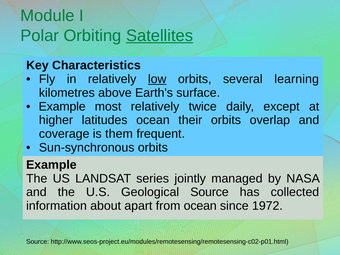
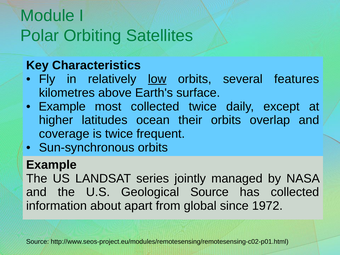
Satellites underline: present -> none
learning: learning -> features
most relatively: relatively -> collected
is them: them -> twice
from ocean: ocean -> global
